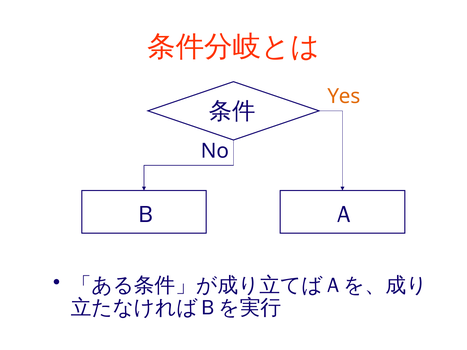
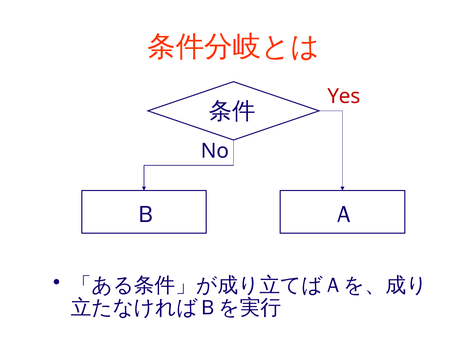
Yes colour: orange -> red
